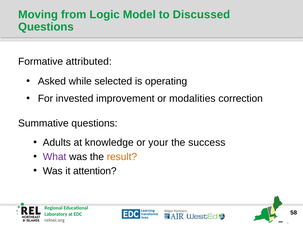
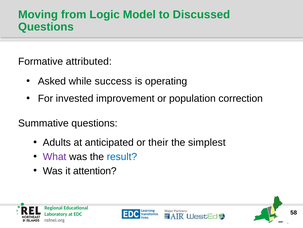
selected: selected -> success
modalities: modalities -> population
knowledge: knowledge -> anticipated
your: your -> their
success: success -> simplest
result colour: orange -> blue
